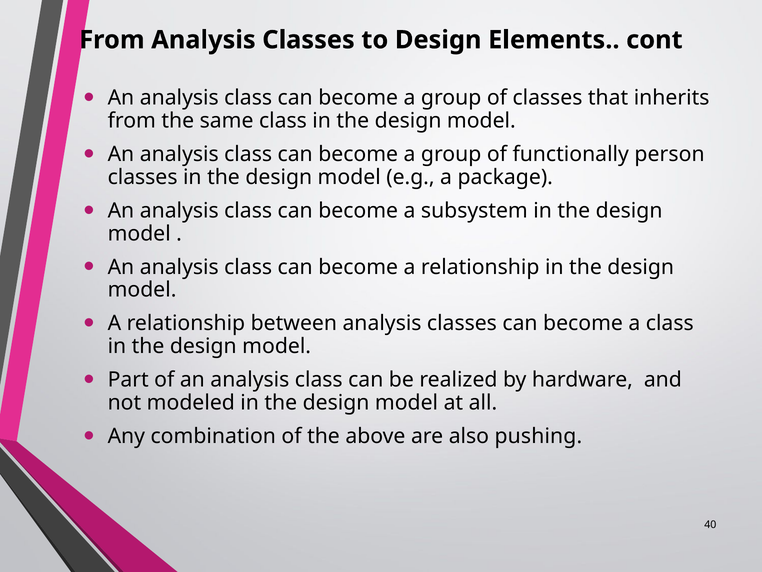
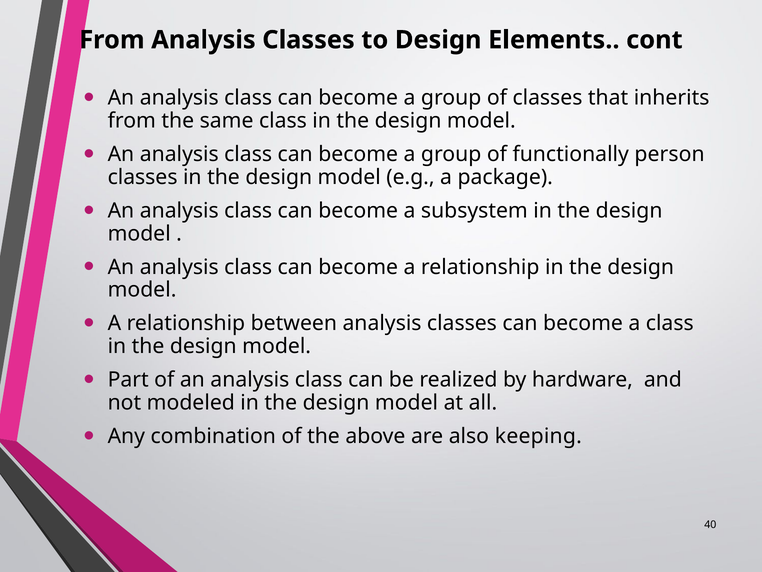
pushing: pushing -> keeping
